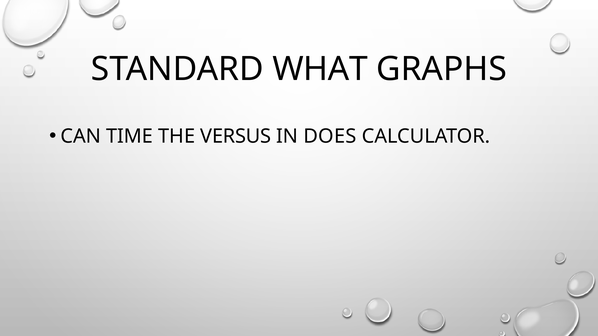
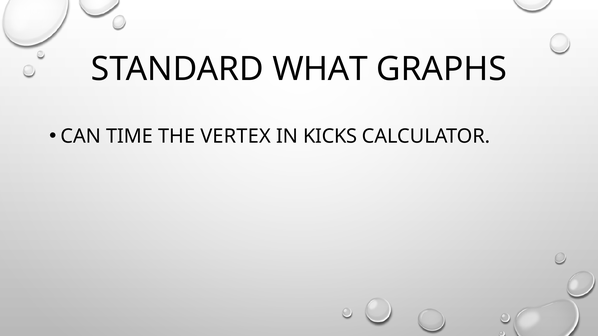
VERSUS: VERSUS -> VERTEX
DOES: DOES -> KICKS
